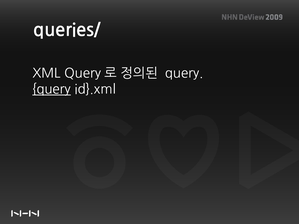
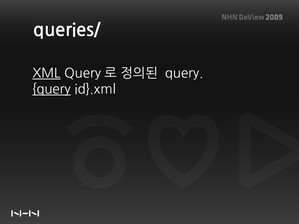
XML underline: none -> present
